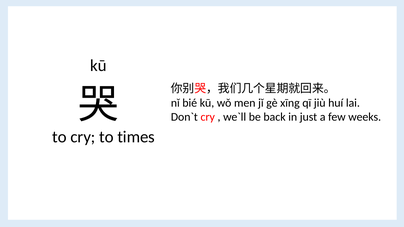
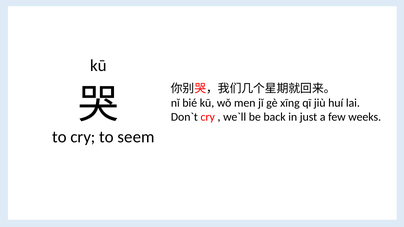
times: times -> seem
